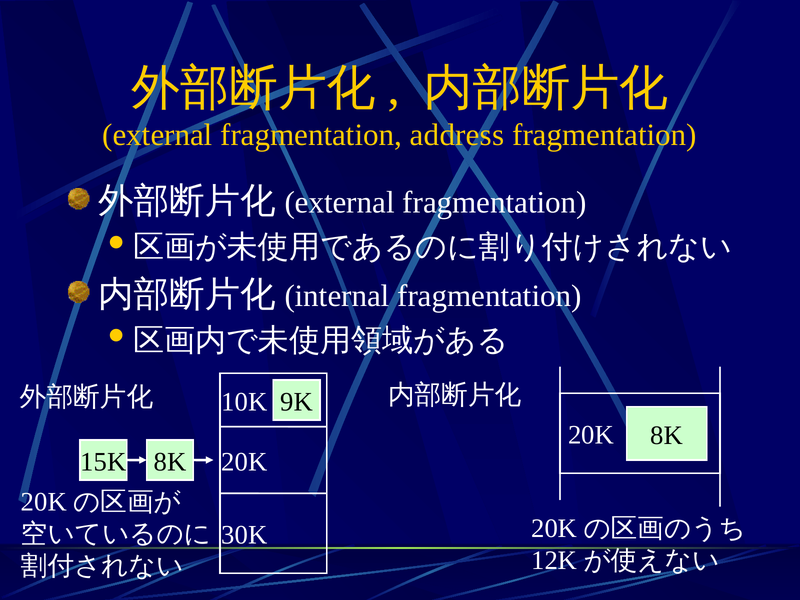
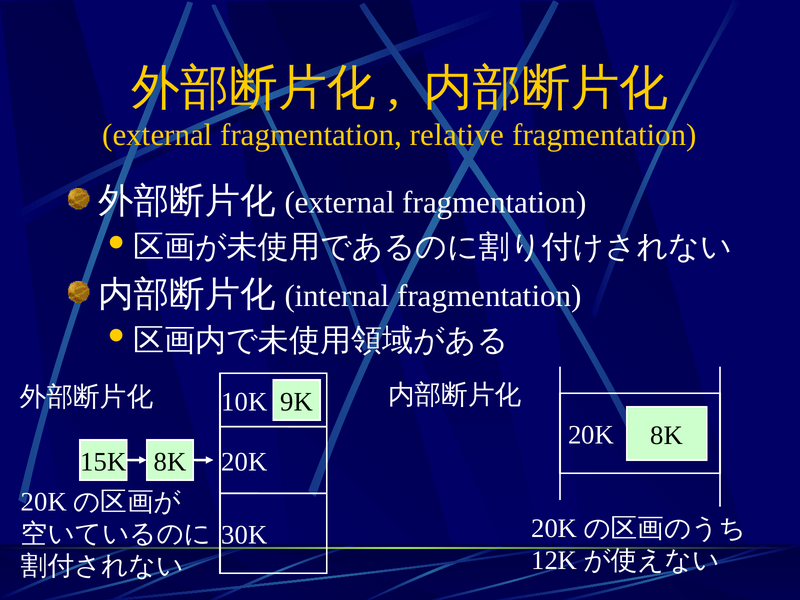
address: address -> relative
